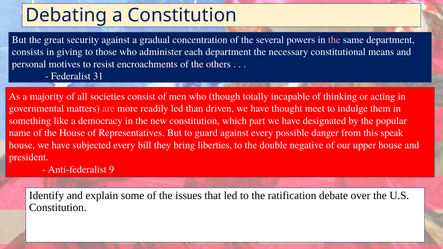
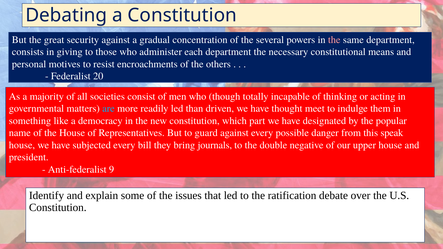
31: 31 -> 20
are colour: pink -> light blue
liberties: liberties -> journals
